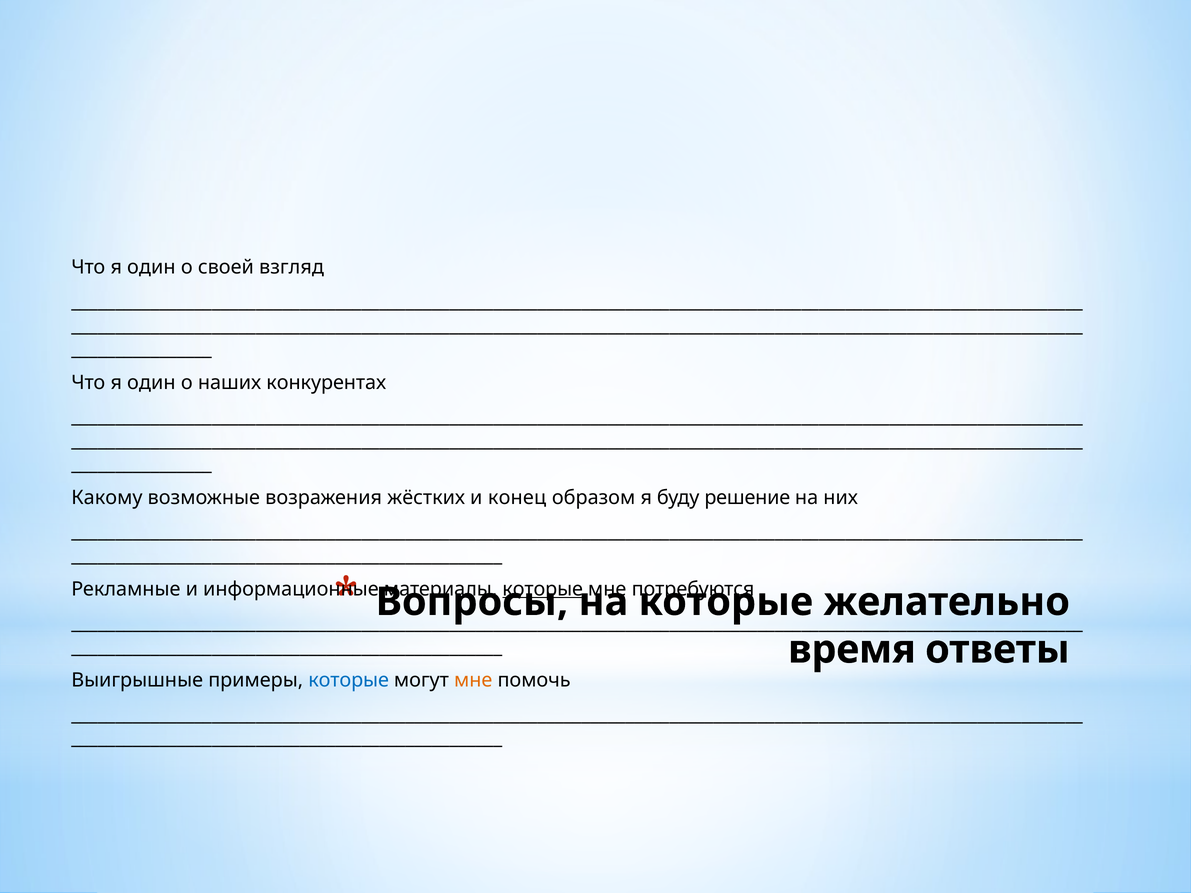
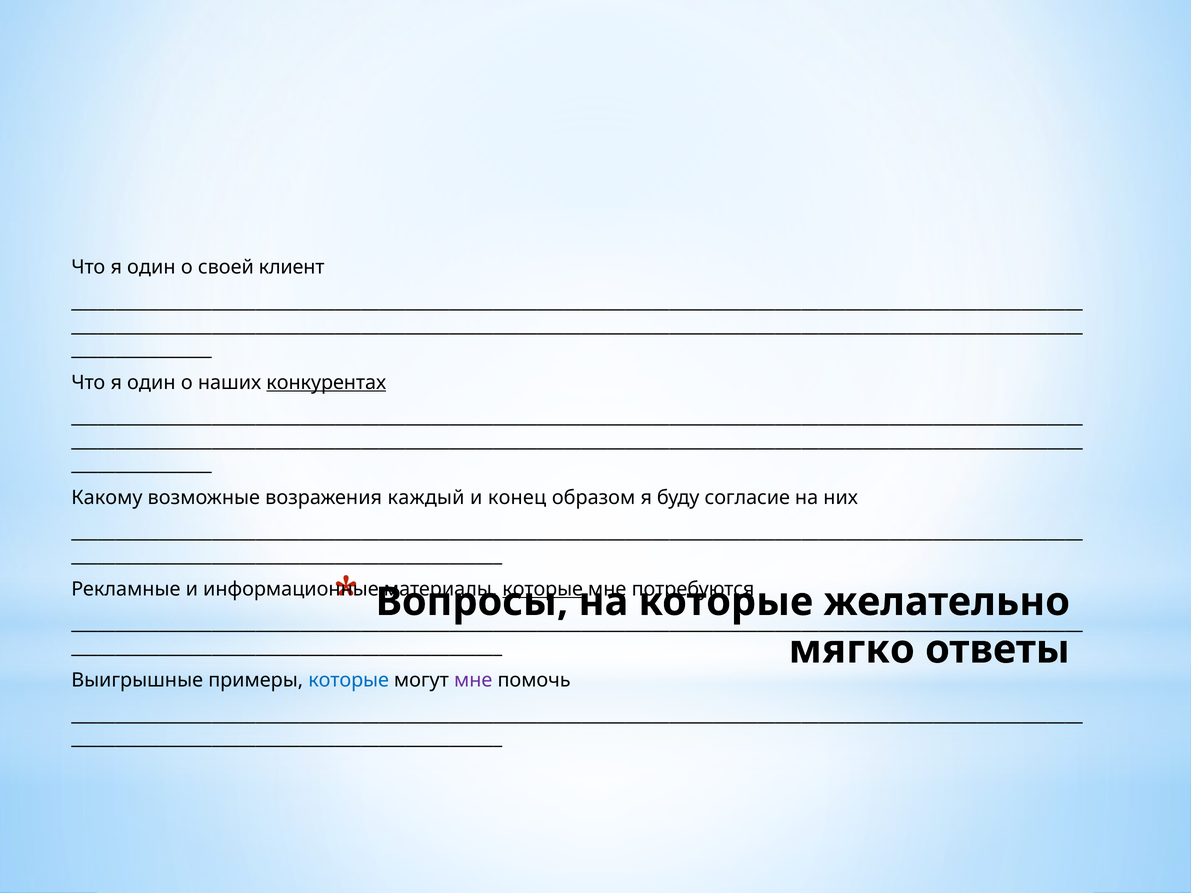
взгляд: взгляд -> клиент
конкурентах underline: none -> present
жёстких: жёстких -> каждый
решение: решение -> согласие
время: время -> мягко
мне at (473, 680) colour: orange -> purple
